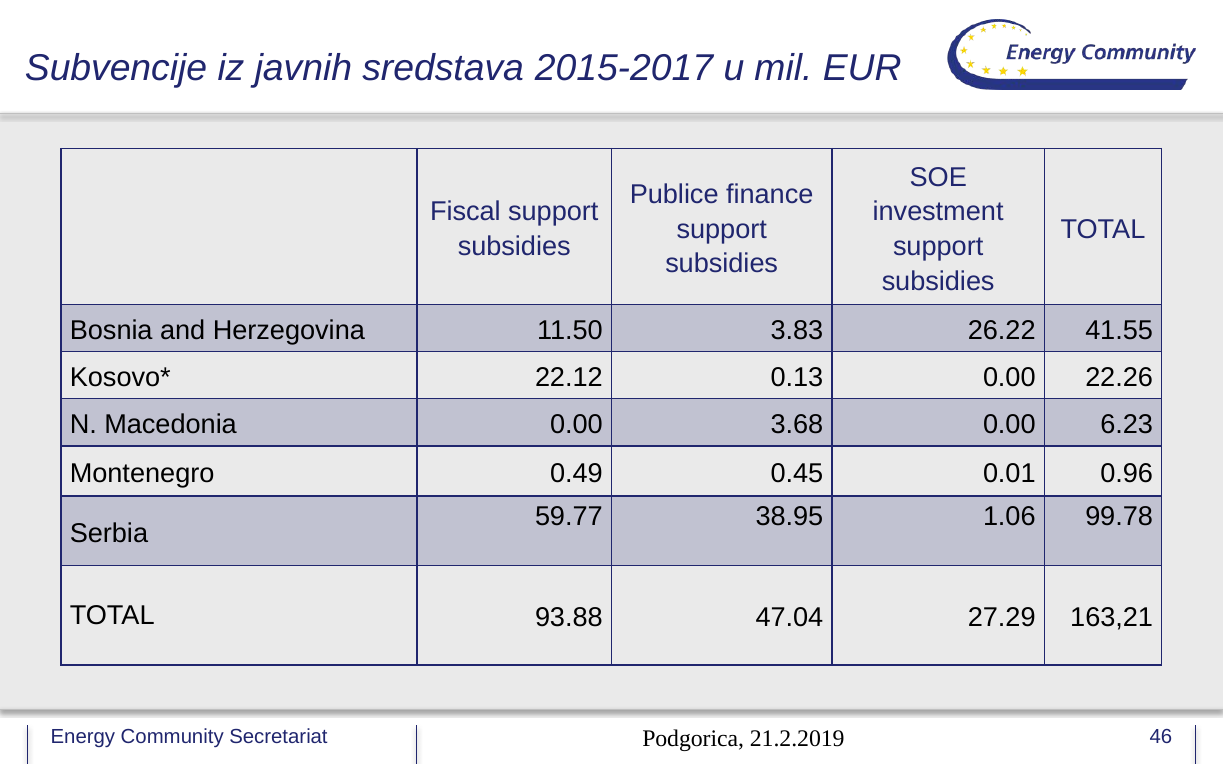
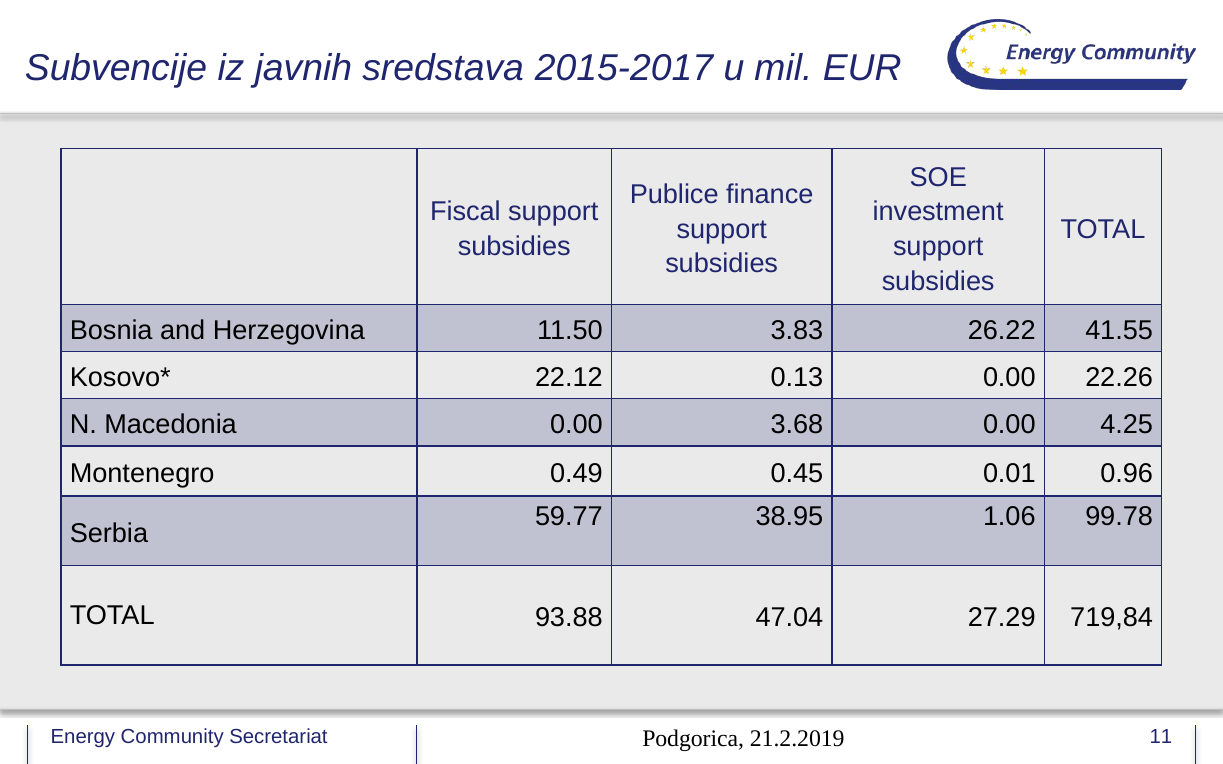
6.23: 6.23 -> 4.25
163,21: 163,21 -> 719,84
46: 46 -> 11
